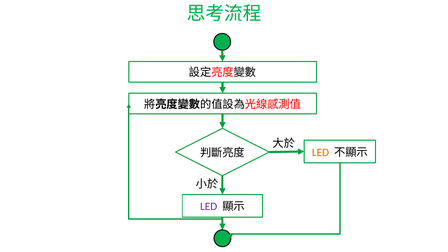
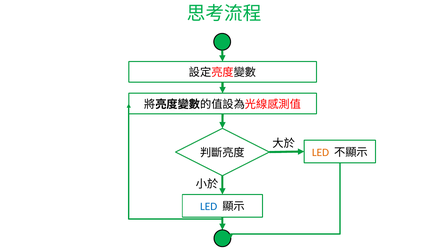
LED at (209, 207) colour: purple -> blue
